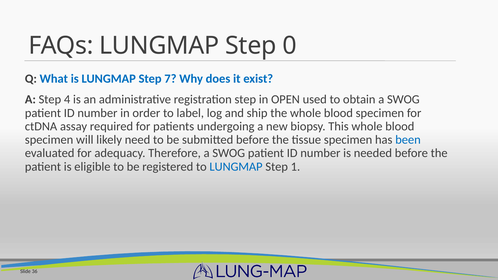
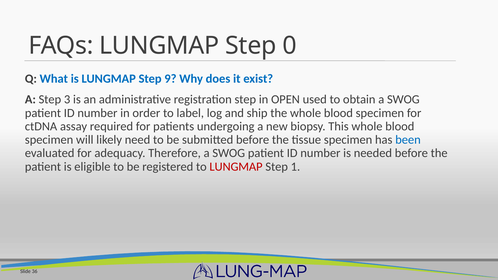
7: 7 -> 9
4: 4 -> 3
LUNGMAP at (236, 167) colour: blue -> red
